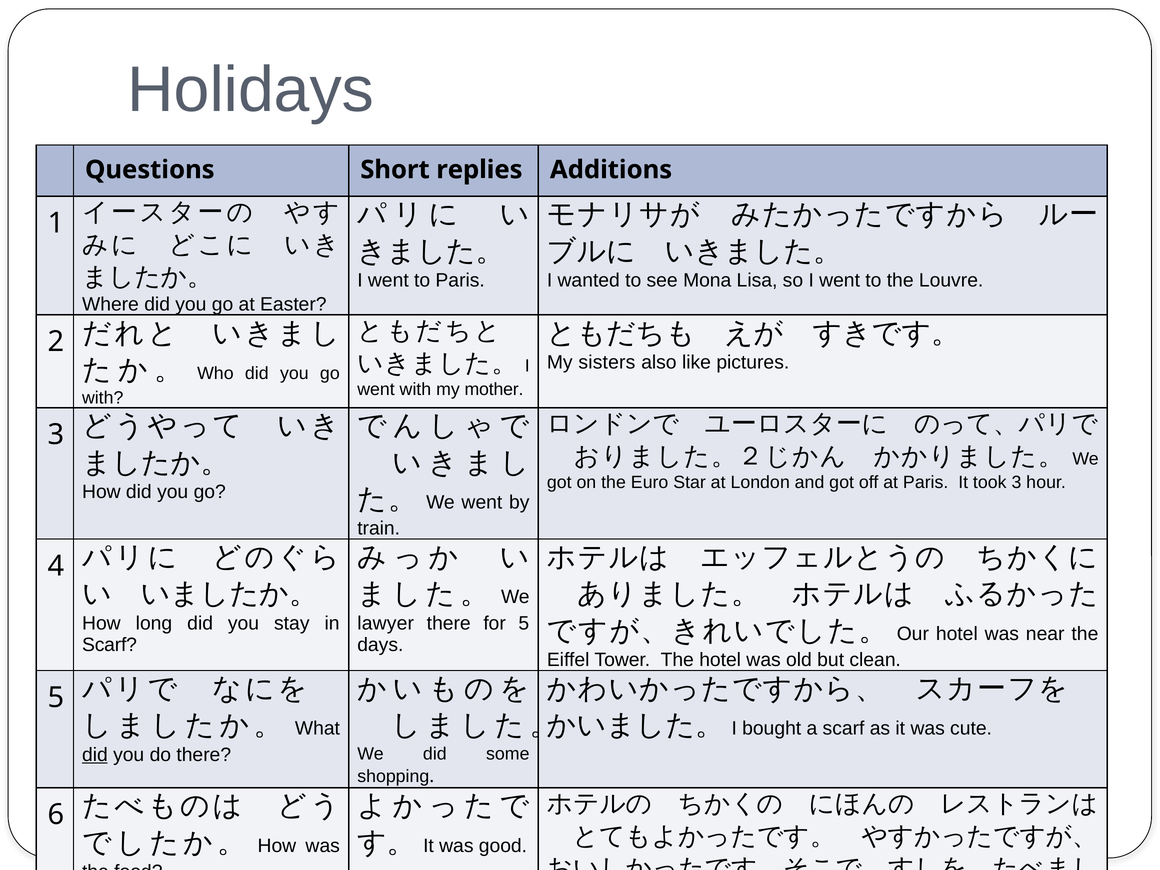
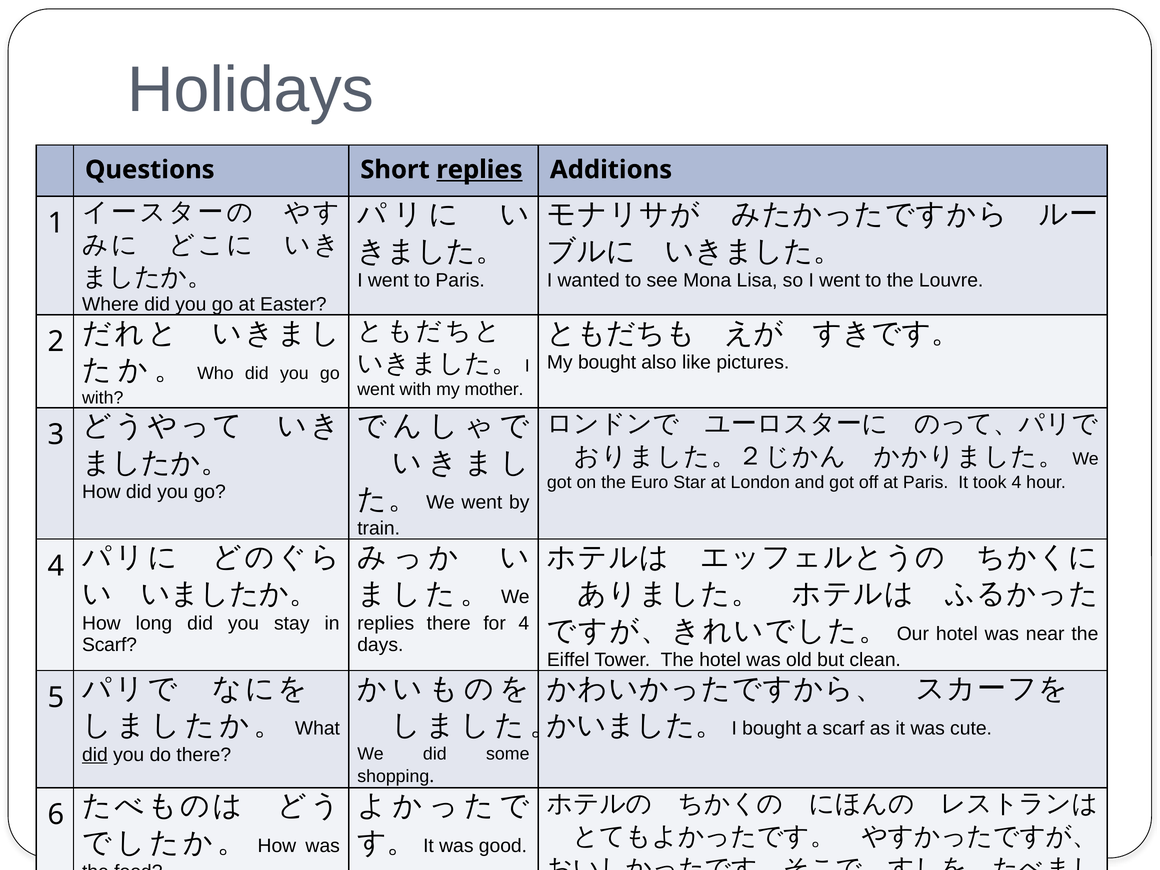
replies at (479, 170) underline: none -> present
My sisters: sisters -> bought
took 3: 3 -> 4
lawyer at (386, 623): lawyer -> replies
for 5: 5 -> 4
